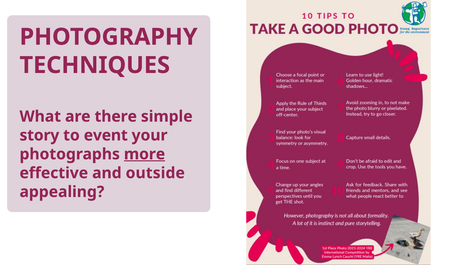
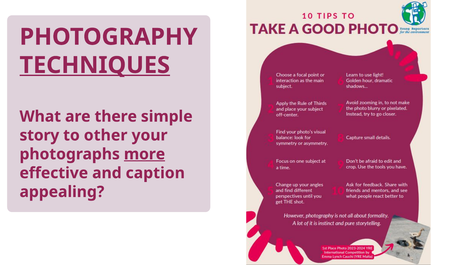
TECHNIQUES underline: none -> present
event: event -> other
outside: outside -> caption
